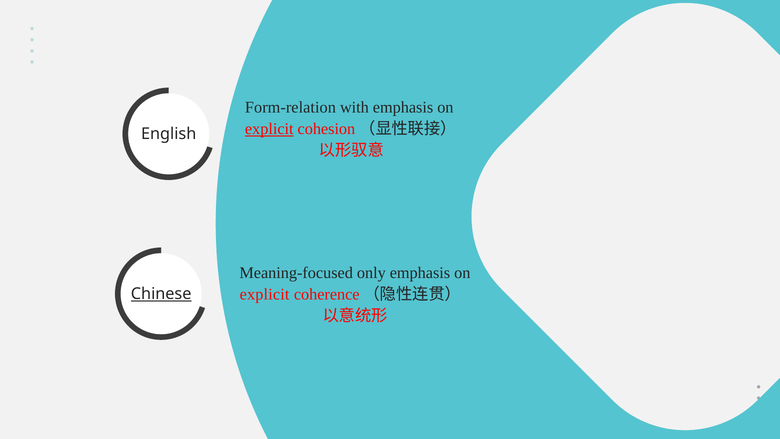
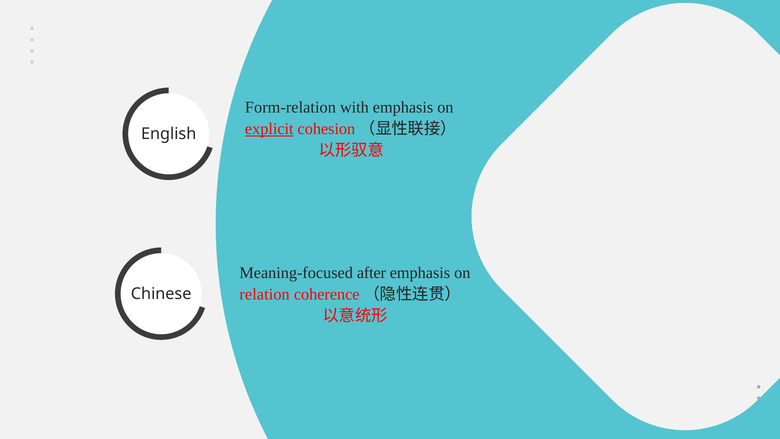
only: only -> after
explicit at (265, 294): explicit -> relation
Chinese underline: present -> none
